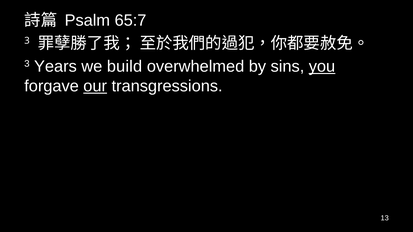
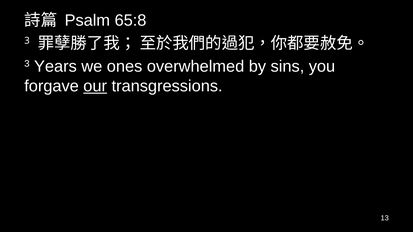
65:7: 65:7 -> 65:8
build: build -> ones
you underline: present -> none
